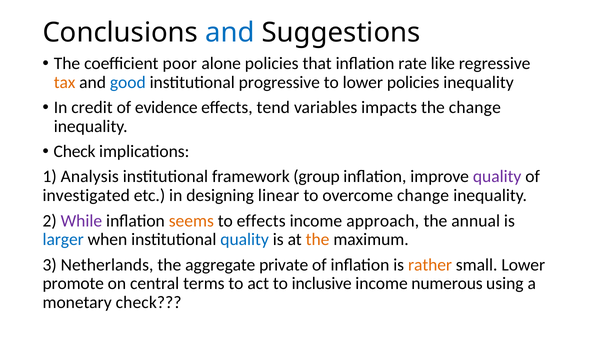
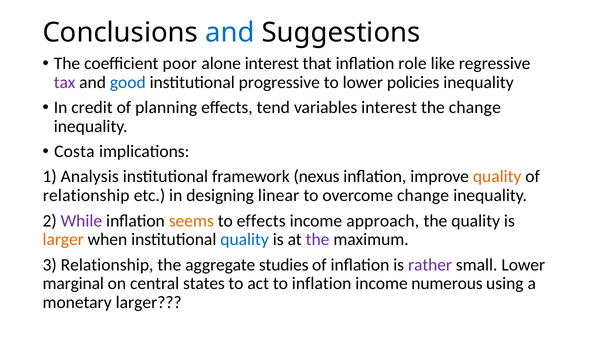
alone policies: policies -> interest
rate: rate -> role
tax colour: orange -> purple
evidence: evidence -> planning
variables impacts: impacts -> interest
Check at (75, 152): Check -> Costa
group: group -> nexus
quality at (497, 177) colour: purple -> orange
investigated at (86, 196): investigated -> relationship
the annual: annual -> quality
larger at (63, 240) colour: blue -> orange
the at (318, 240) colour: orange -> purple
3 Netherlands: Netherlands -> Relationship
private: private -> studies
rather colour: orange -> purple
promote: promote -> marginal
terms: terms -> states
to inclusive: inclusive -> inflation
monetary check: check -> larger
